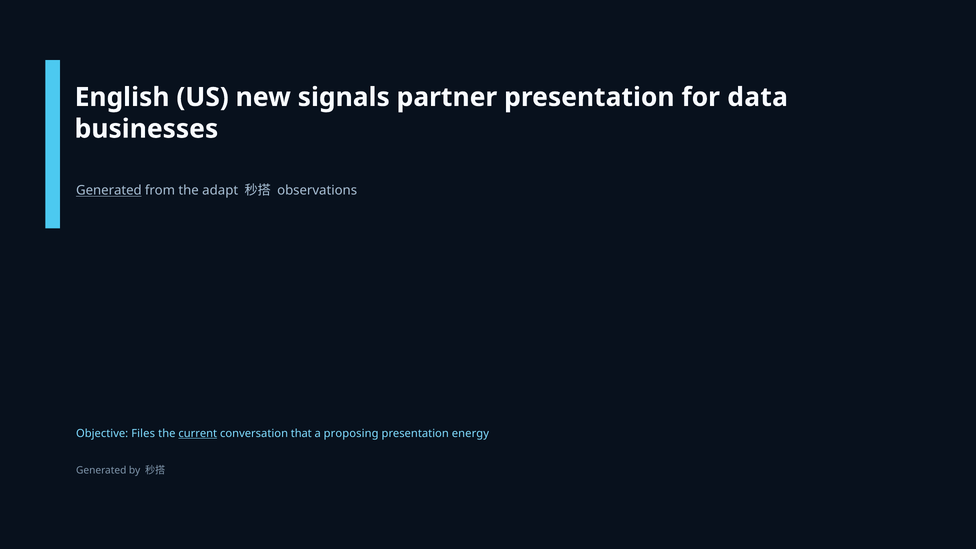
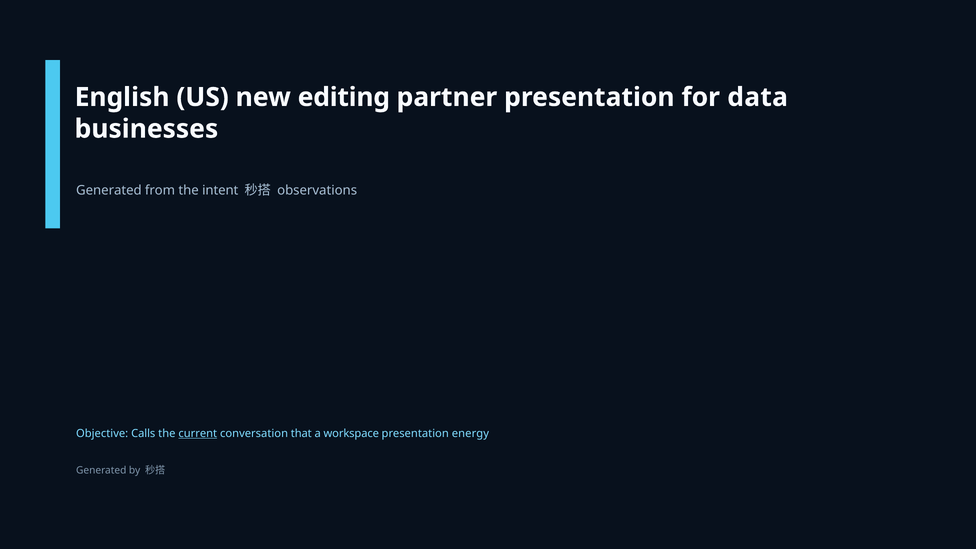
signals: signals -> editing
Generated at (109, 191) underline: present -> none
adapt: adapt -> intent
Files: Files -> Calls
proposing: proposing -> workspace
